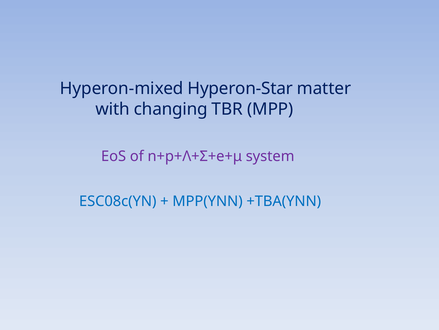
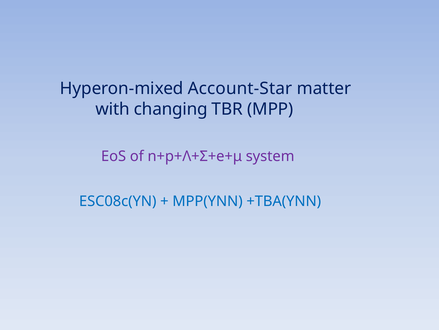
Hyperon-Star: Hyperon-Star -> Account-Star
